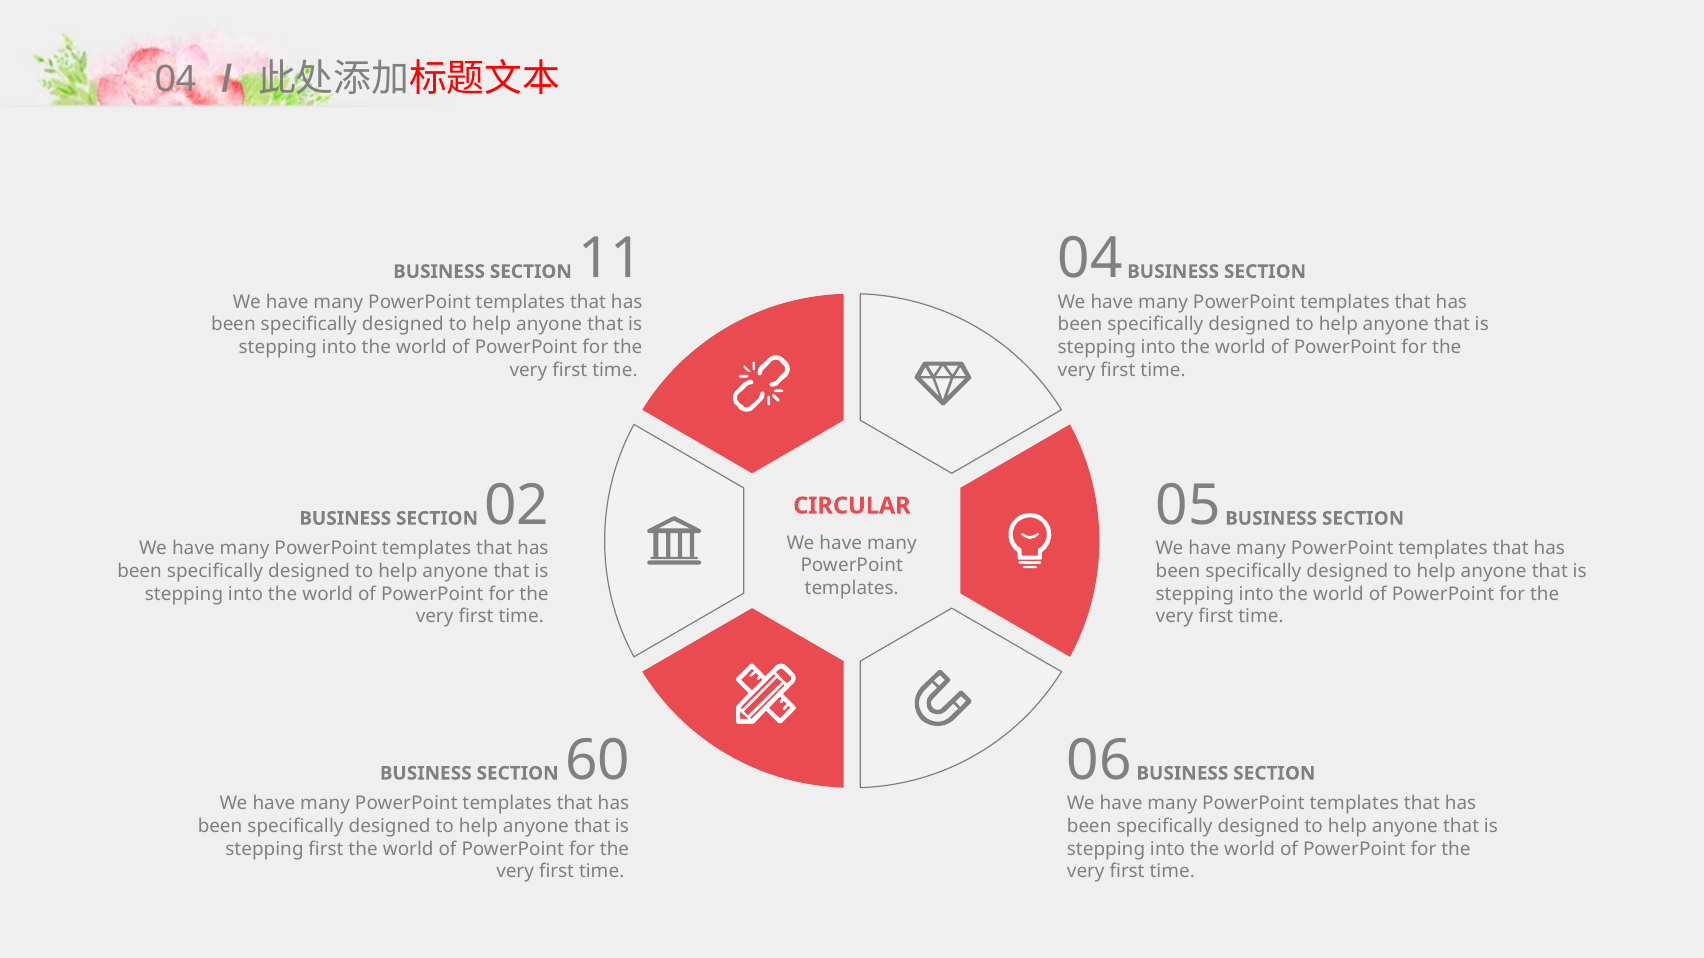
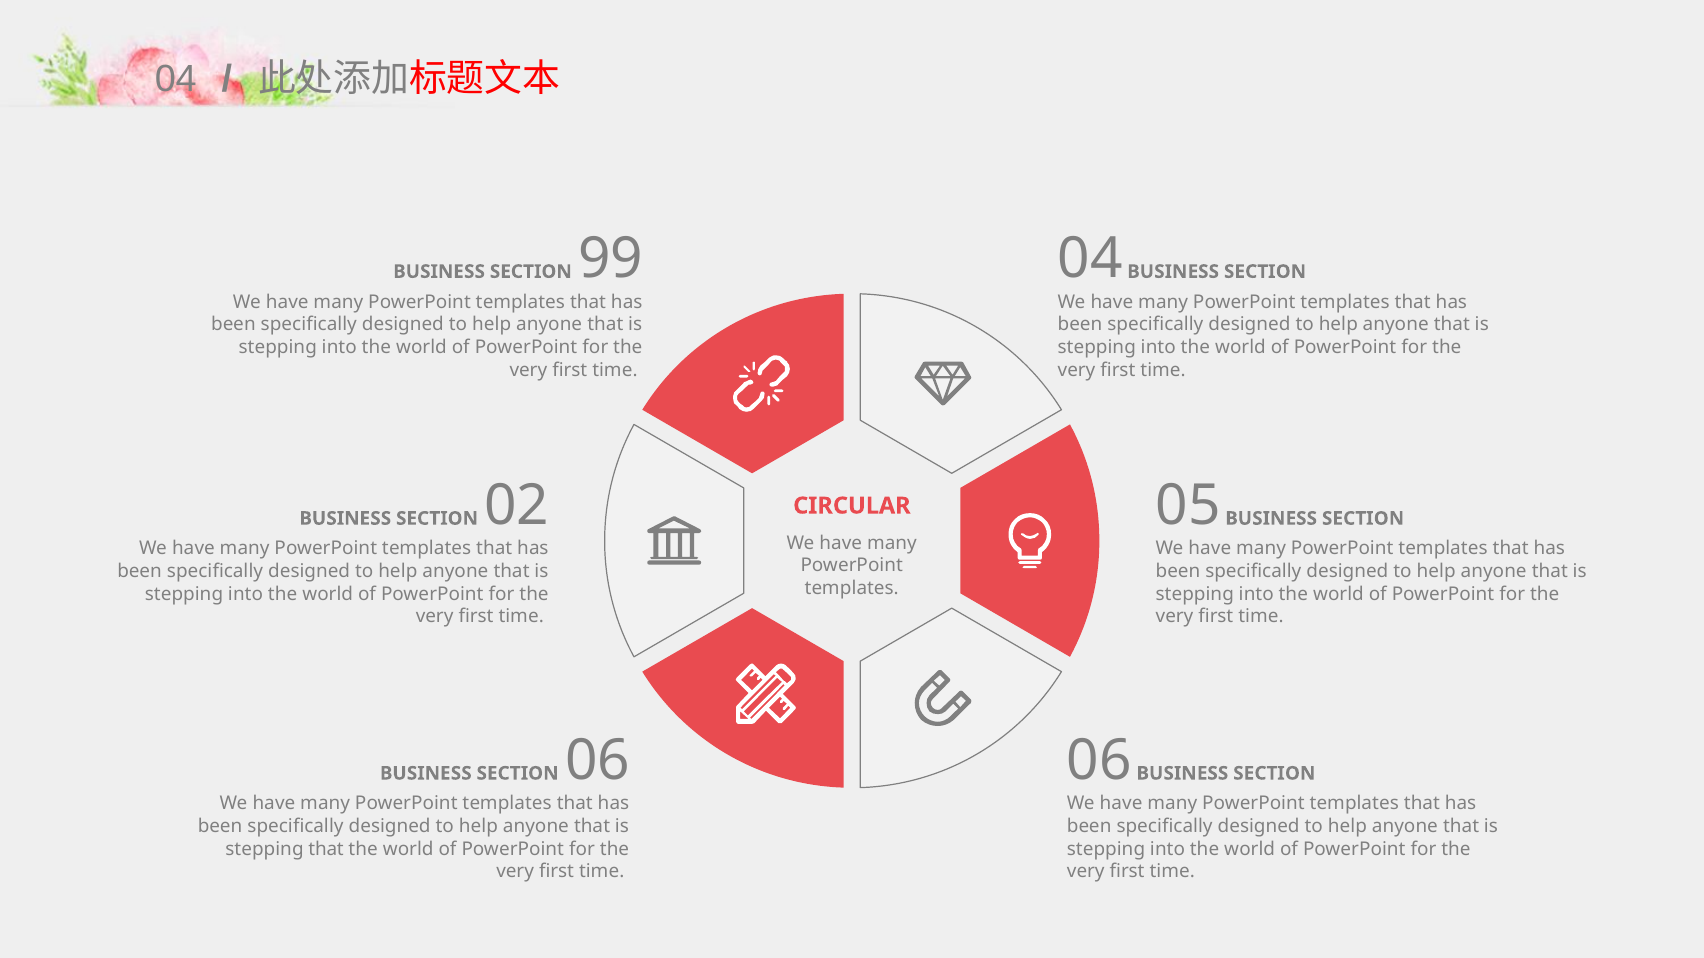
11: 11 -> 99
SECTION 60: 60 -> 06
stepping first: first -> that
